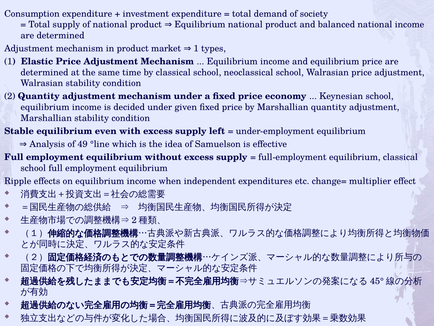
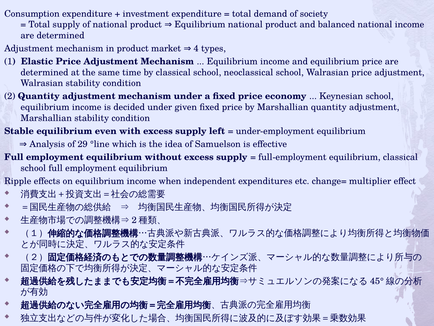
market 1: 1 -> 4
49: 49 -> 29
